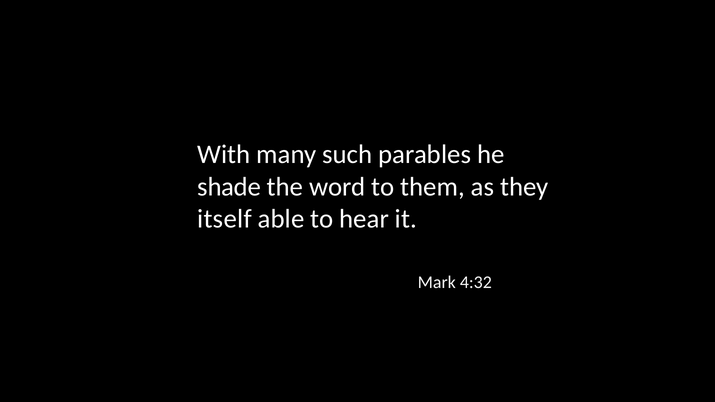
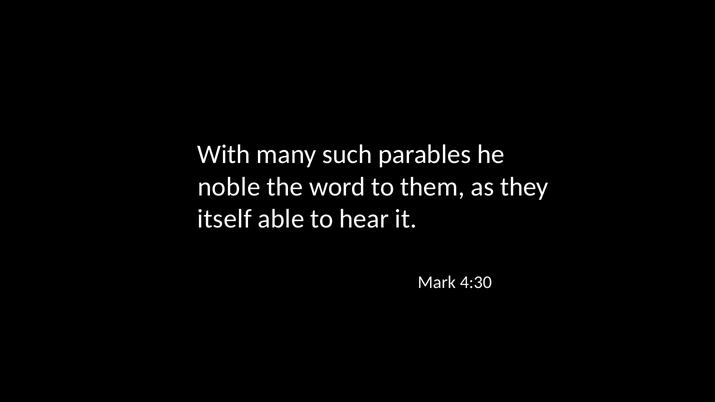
shade: shade -> noble
4:32: 4:32 -> 4:30
